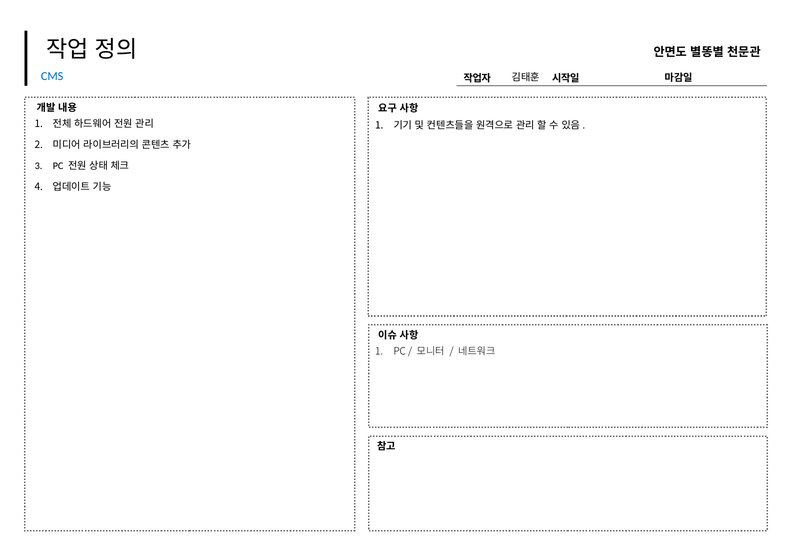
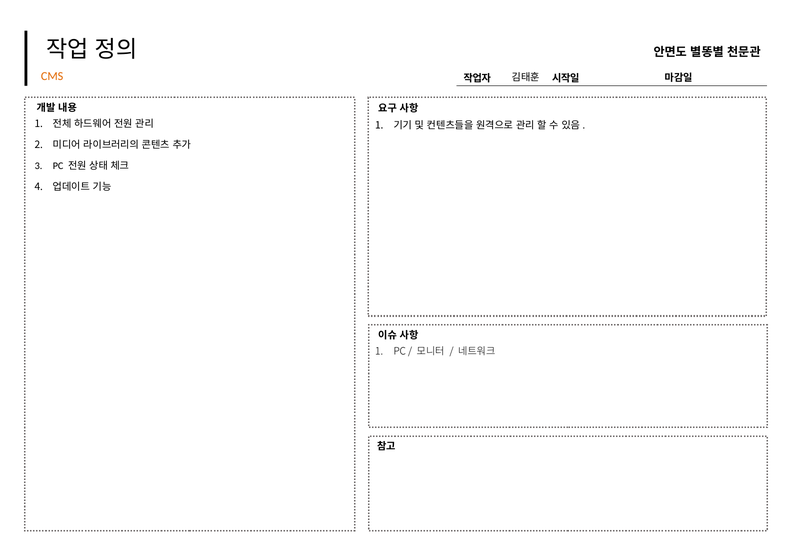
CMS colour: blue -> orange
